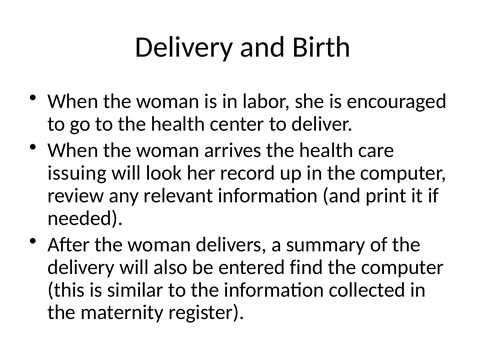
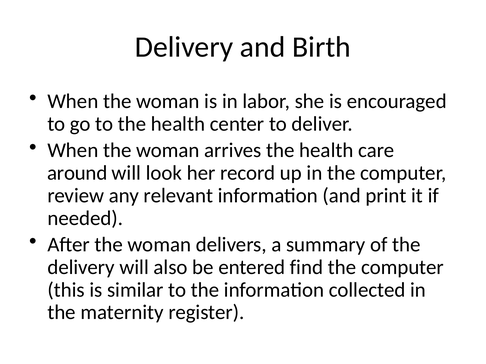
issuing: issuing -> around
